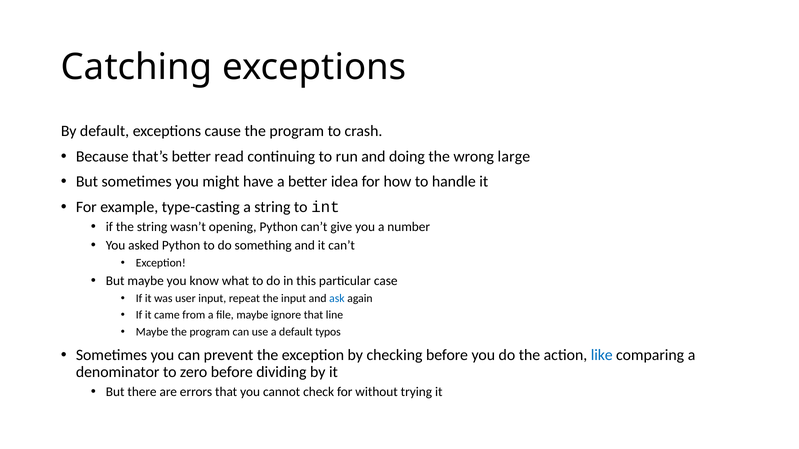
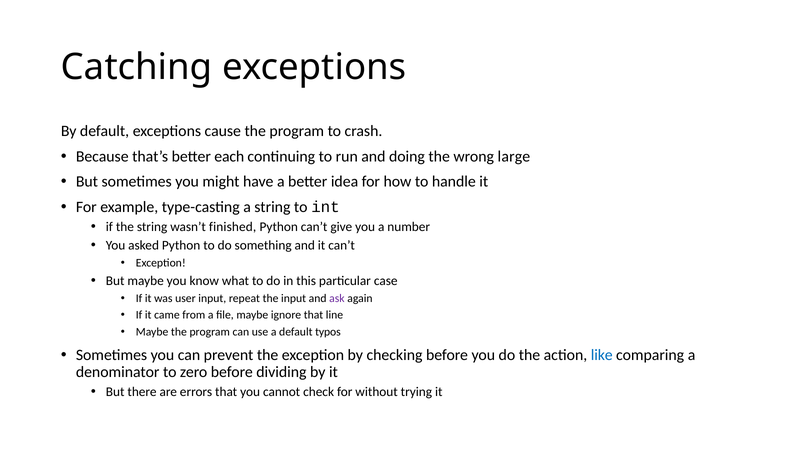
read: read -> each
opening: opening -> finished
ask colour: blue -> purple
